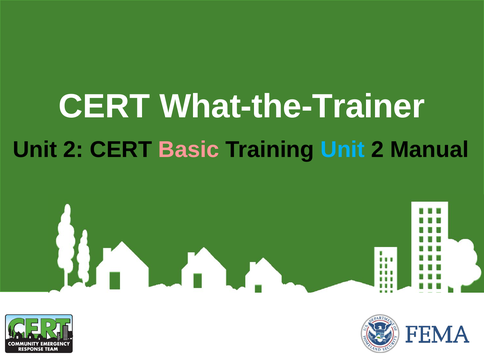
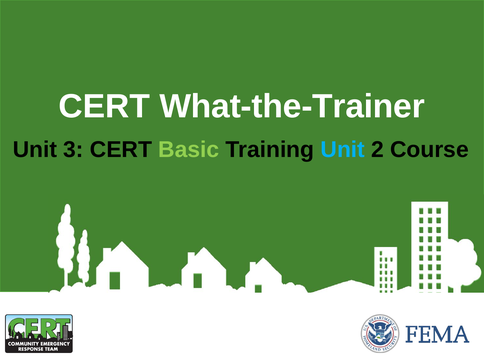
2 at (73, 150): 2 -> 3
Basic colour: pink -> light green
Manual: Manual -> Course
